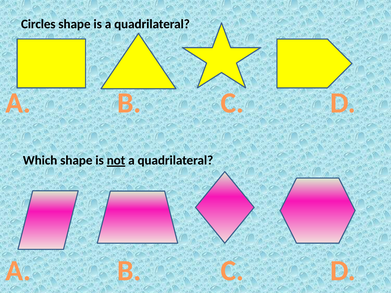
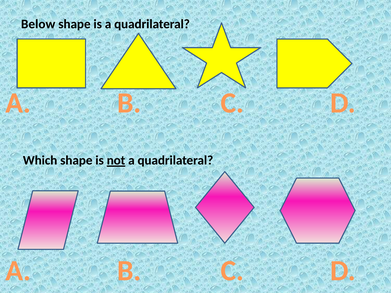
Circles: Circles -> Below
